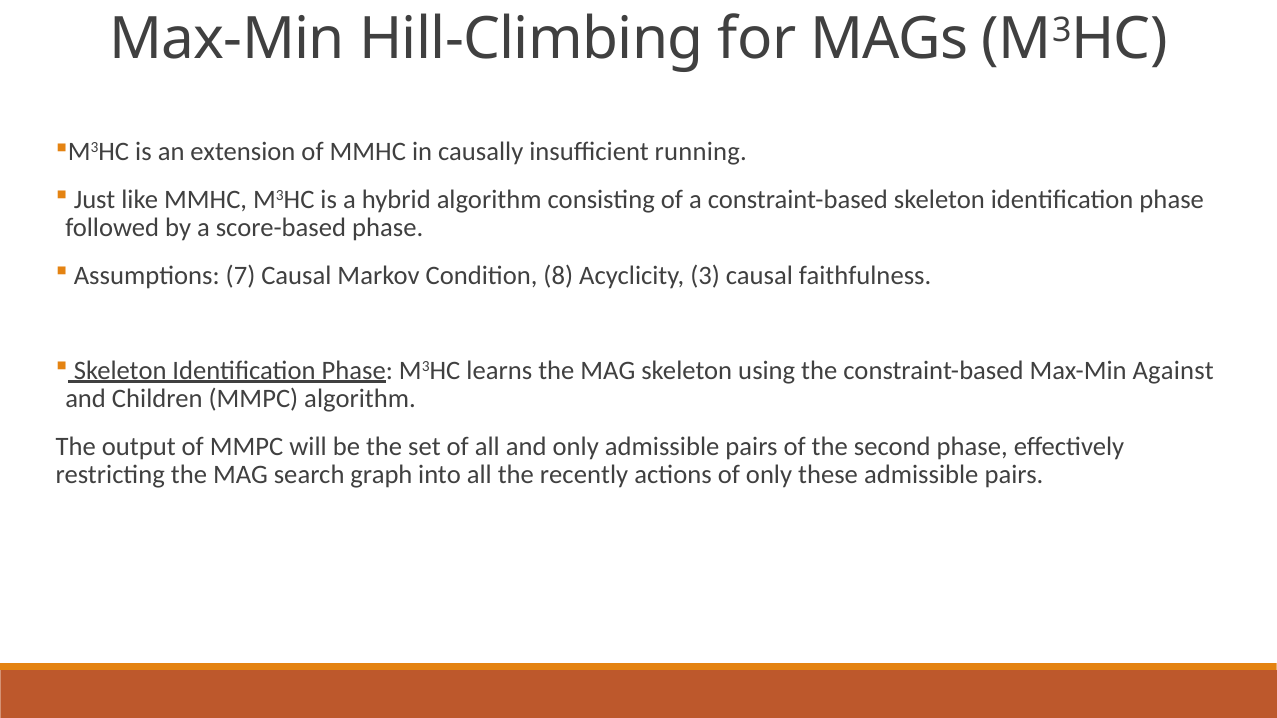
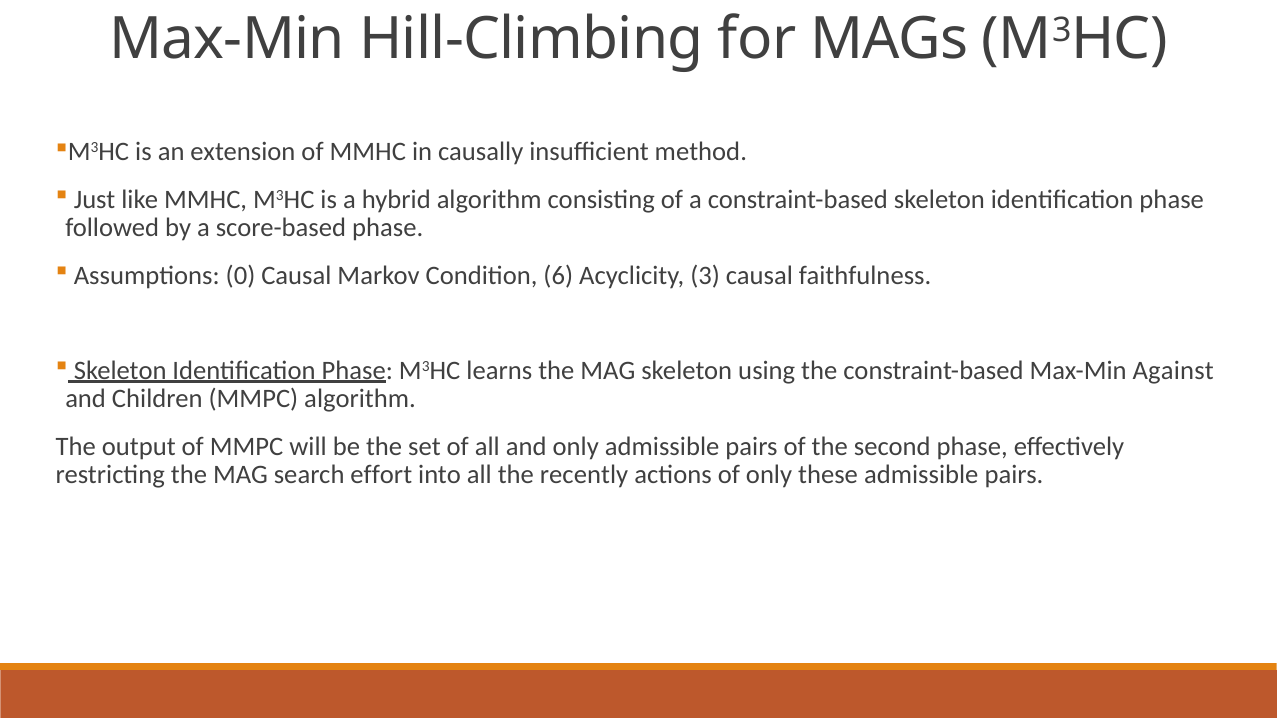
running: running -> method
7: 7 -> 0
8: 8 -> 6
graph: graph -> effort
